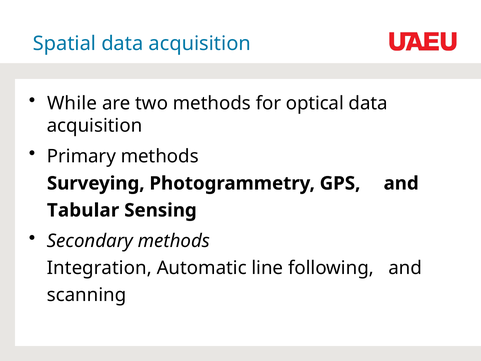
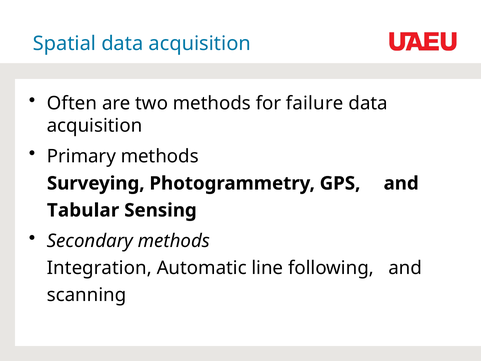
While: While -> Often
optical: optical -> failure
